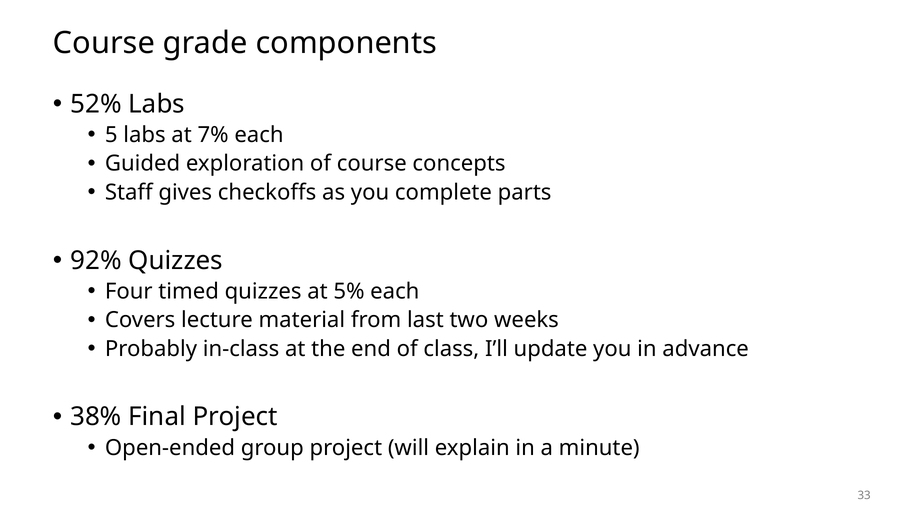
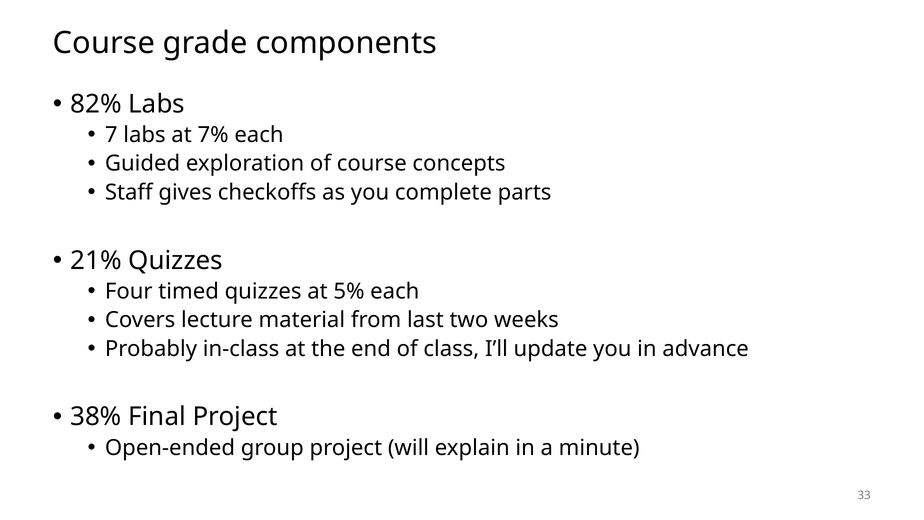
52%: 52% -> 82%
5: 5 -> 7
92%: 92% -> 21%
